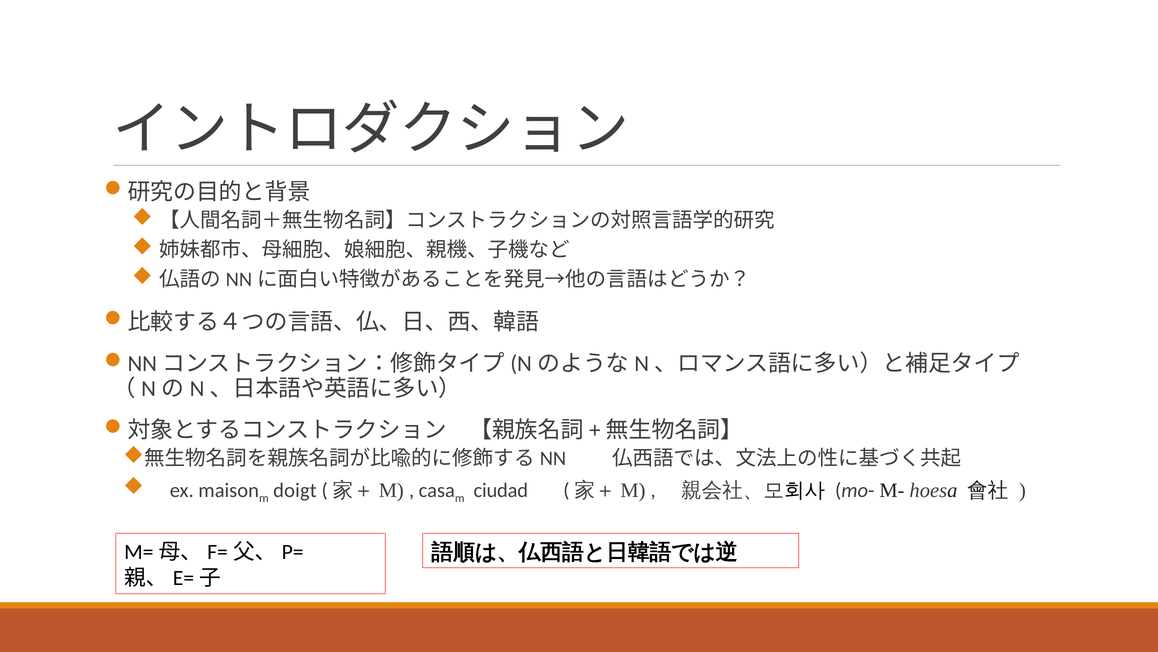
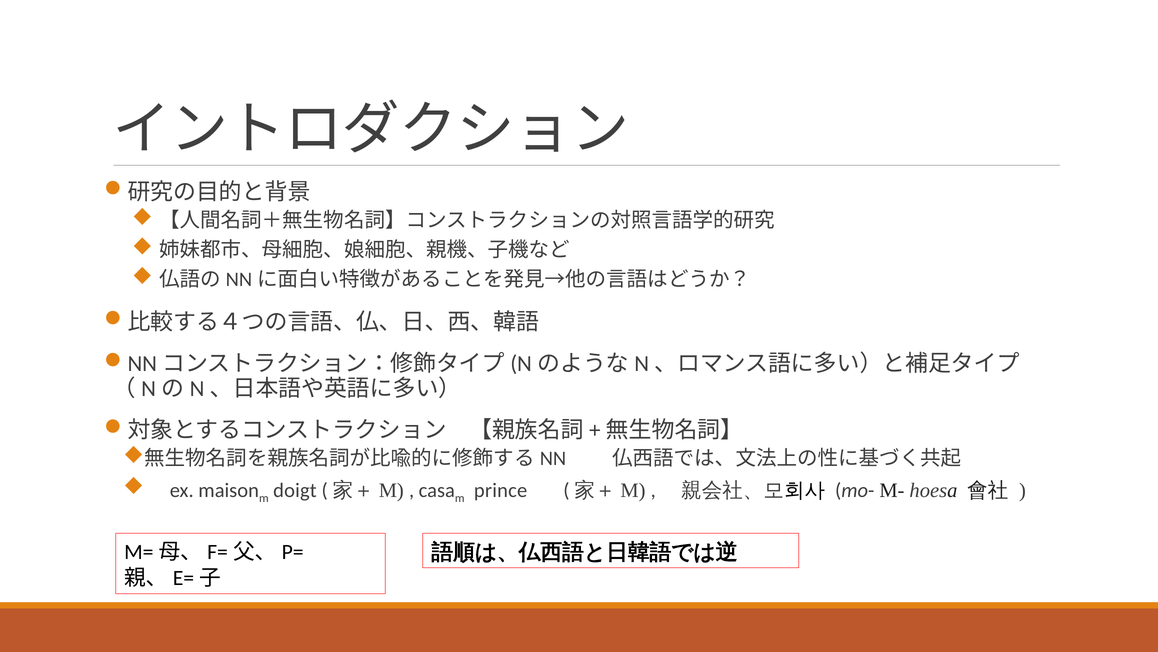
ciudad: ciudad -> prince
